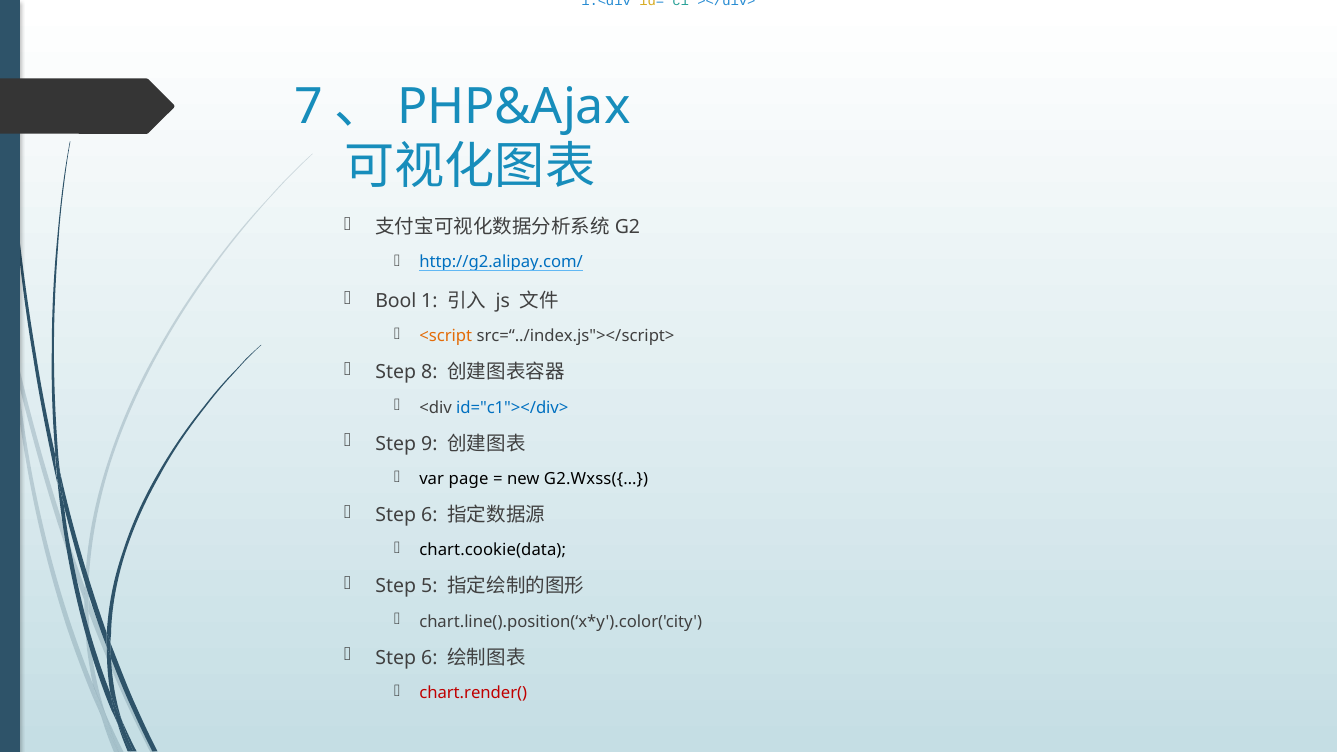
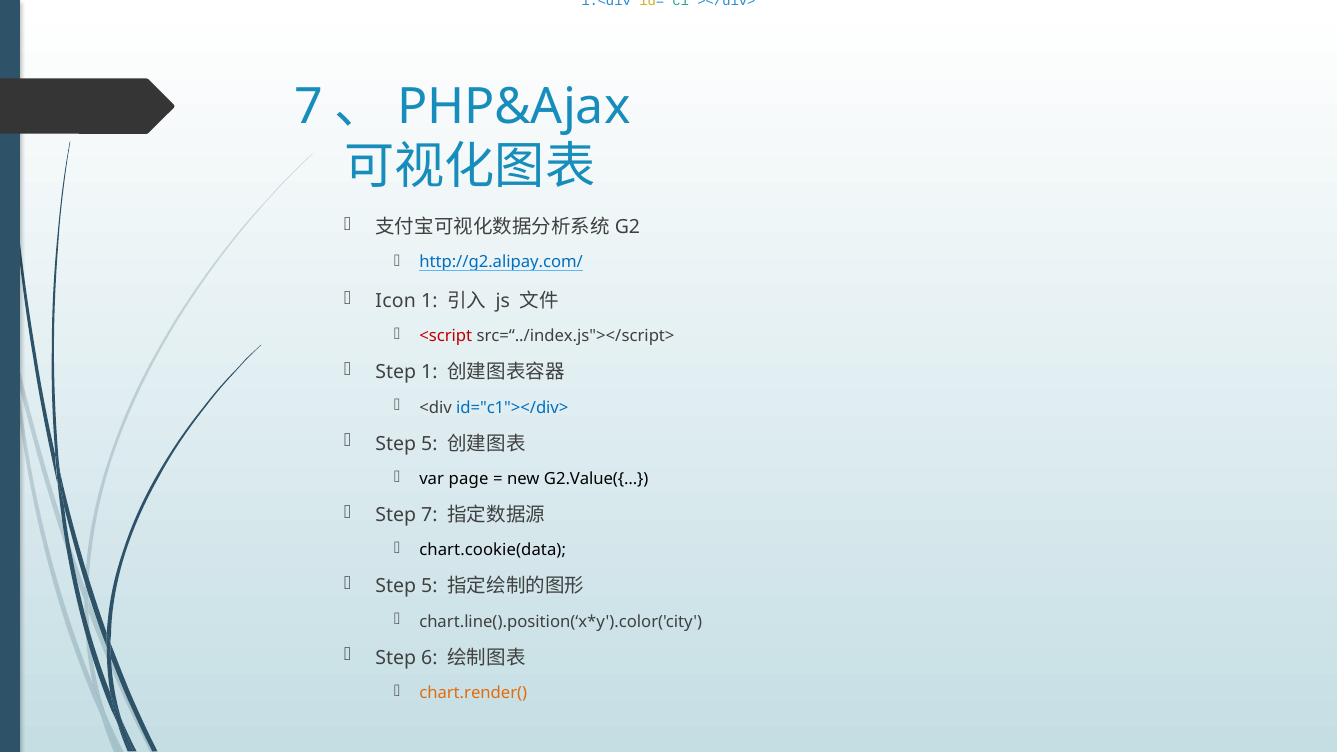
Bool: Bool -> Icon
<script colour: orange -> red
Step 8: 8 -> 1
9 at (429, 444): 9 -> 5
G2.Wxss({…: G2.Wxss({… -> G2.Value({…
6 at (429, 515): 6 -> 7
chart.render( colour: red -> orange
